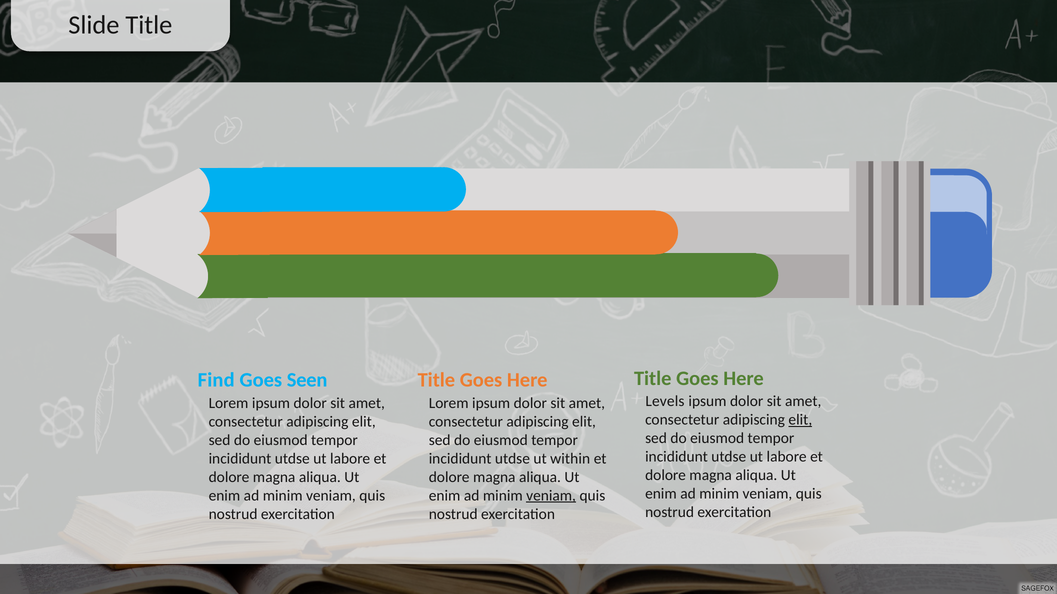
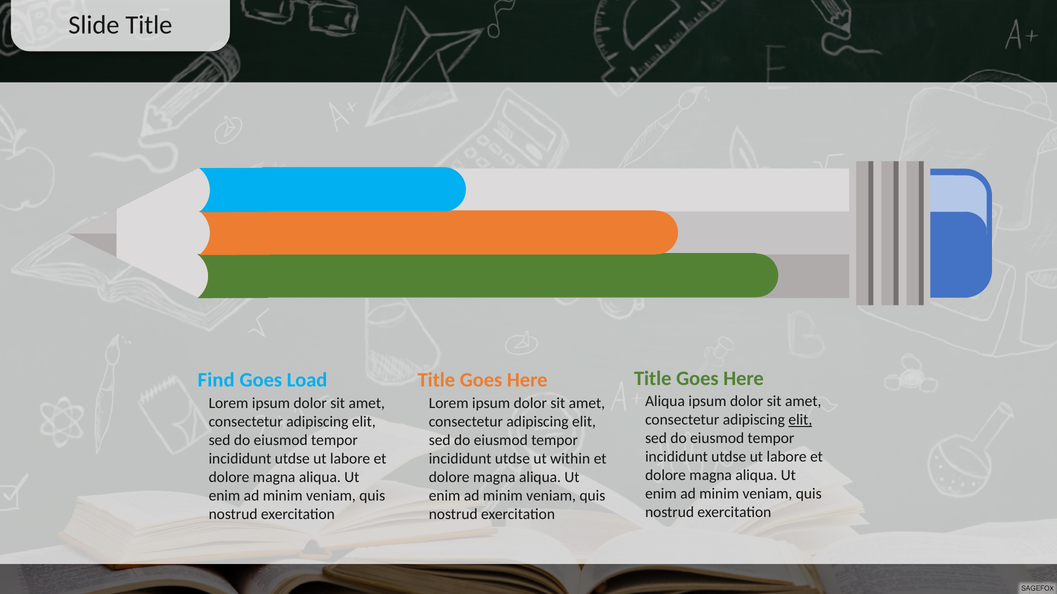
Seen: Seen -> Load
Levels at (665, 402): Levels -> Aliqua
veniam at (551, 496) underline: present -> none
